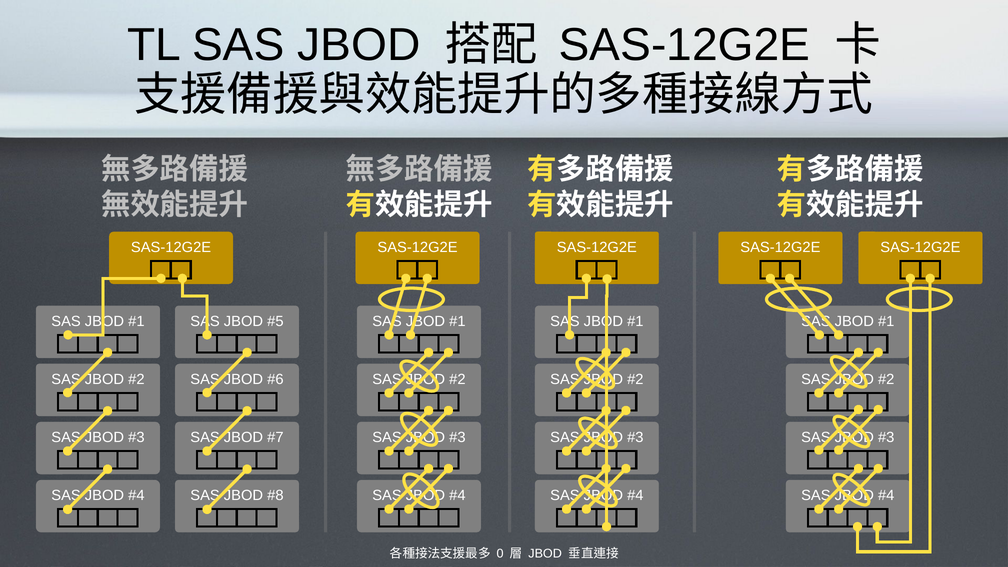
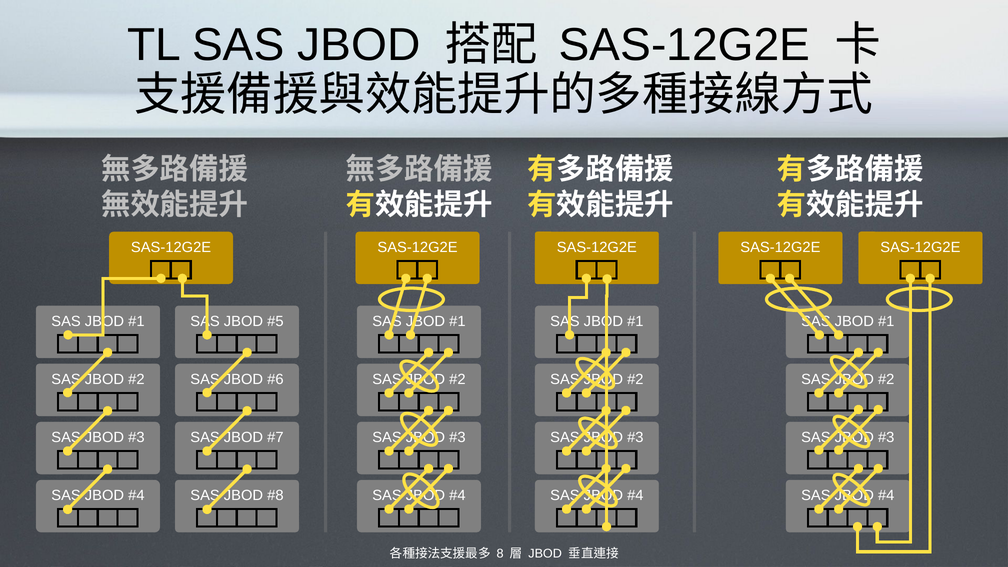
0: 0 -> 8
